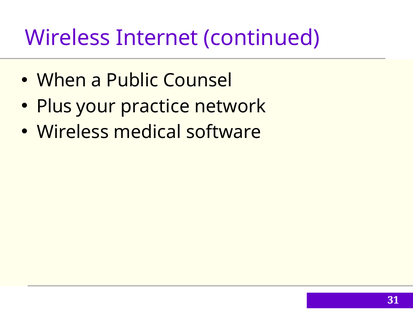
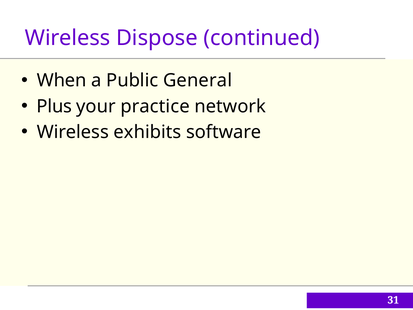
Internet: Internet -> Dispose
Counsel: Counsel -> General
medical: medical -> exhibits
